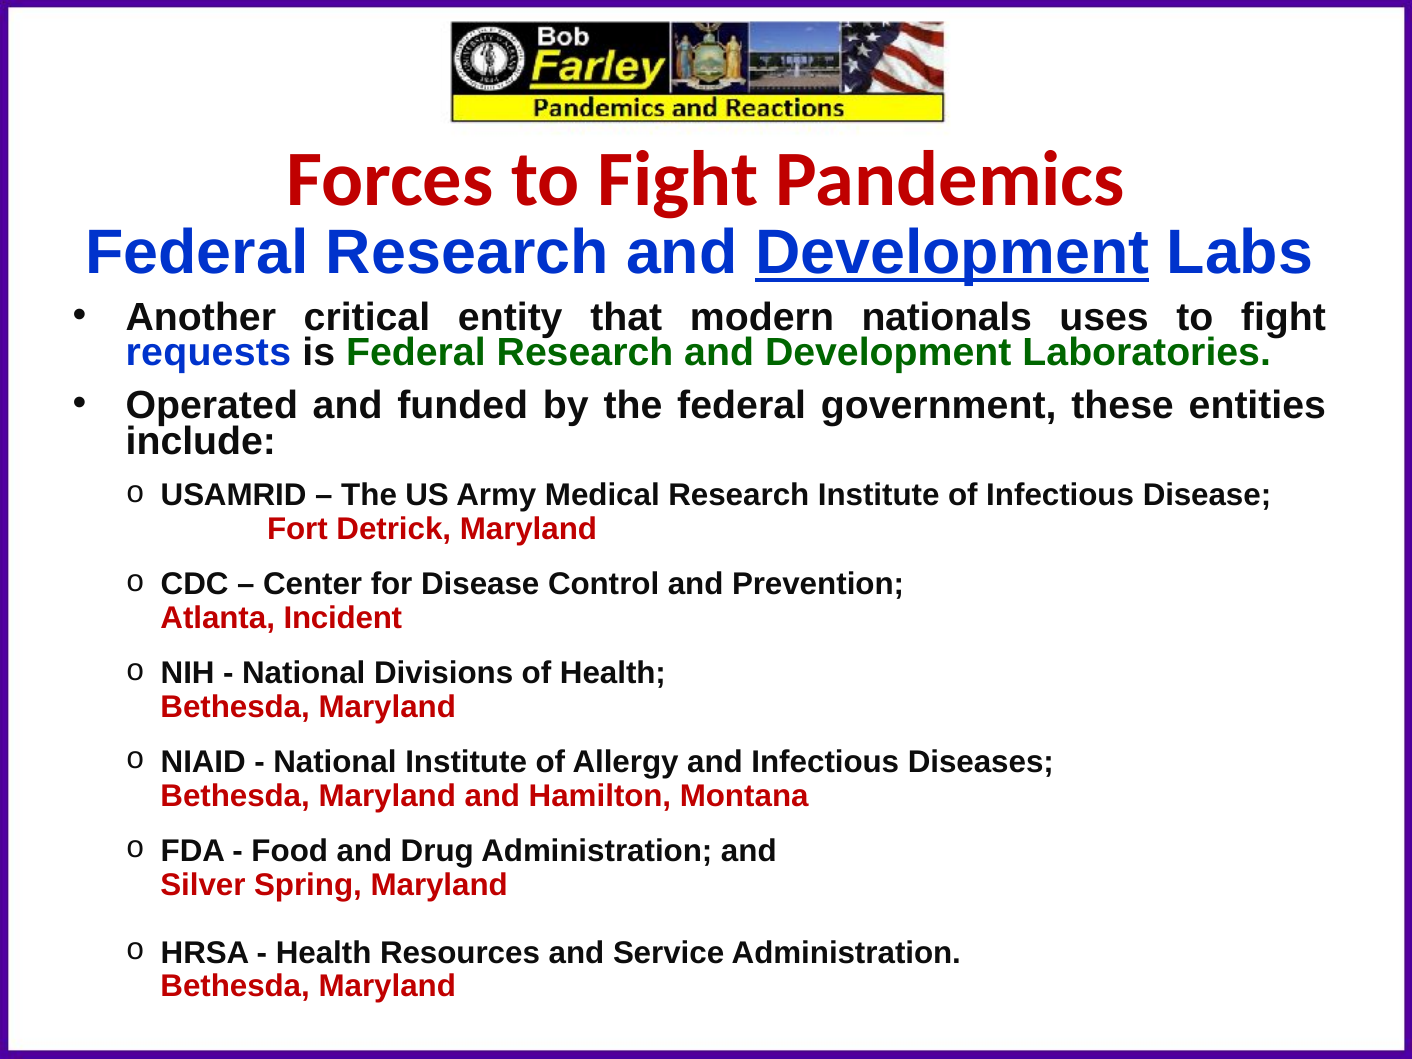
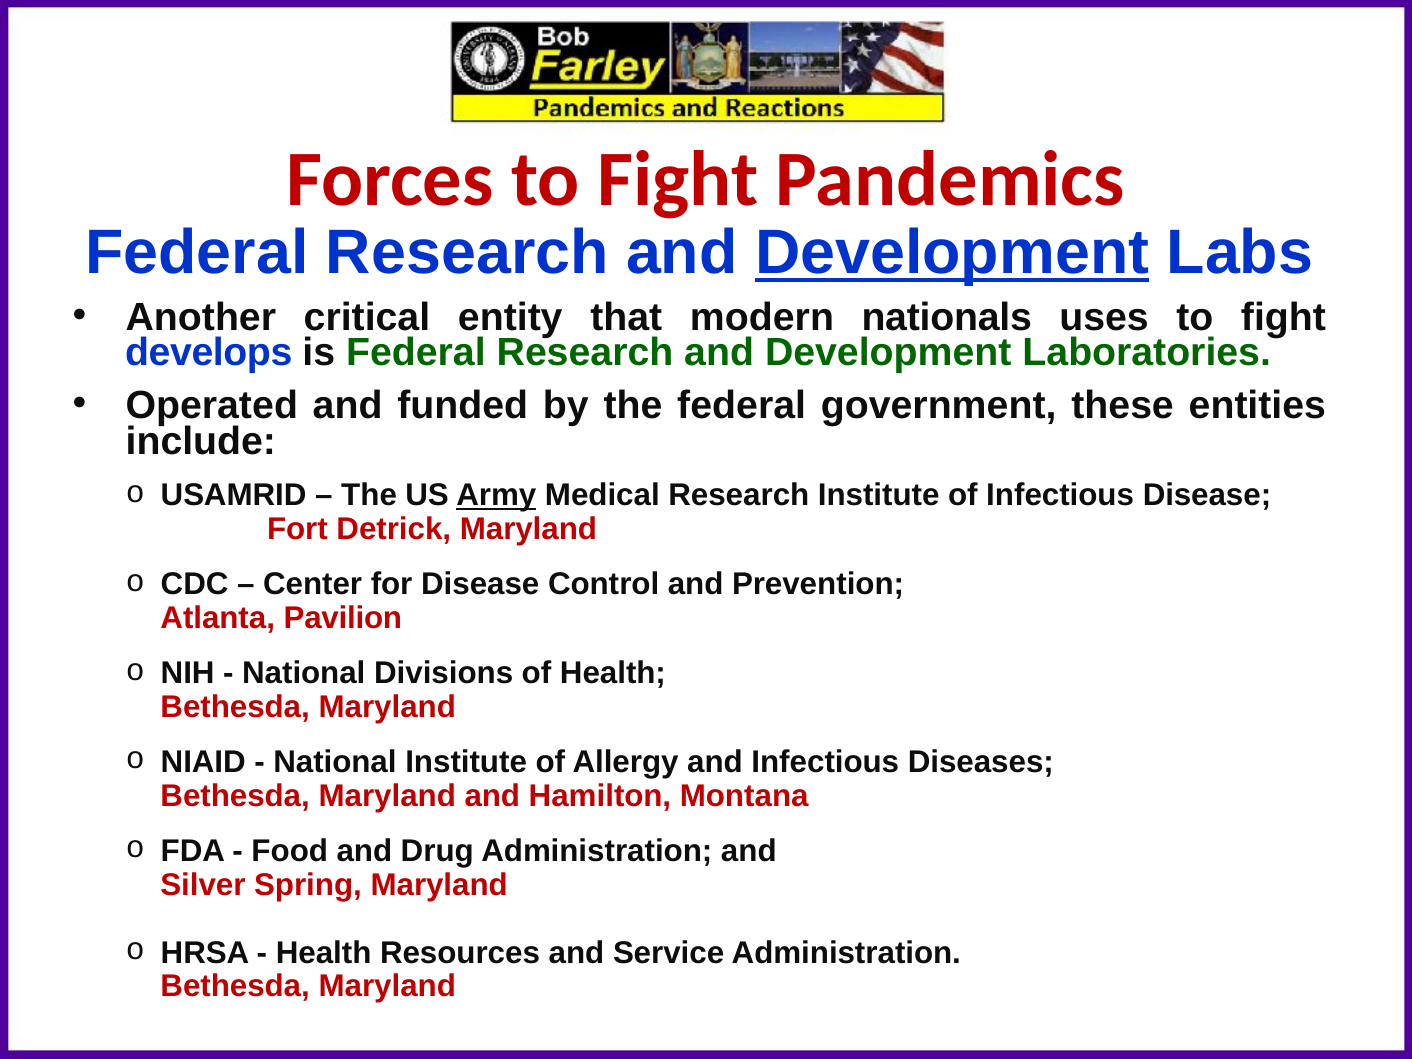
requests: requests -> develops
Army underline: none -> present
Incident: Incident -> Pavilion
